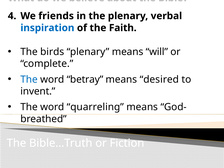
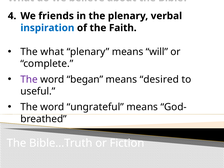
The birds: birds -> what
The at (29, 79) colour: blue -> purple
betray: betray -> began
invent: invent -> useful
quarreling: quarreling -> ungrateful
